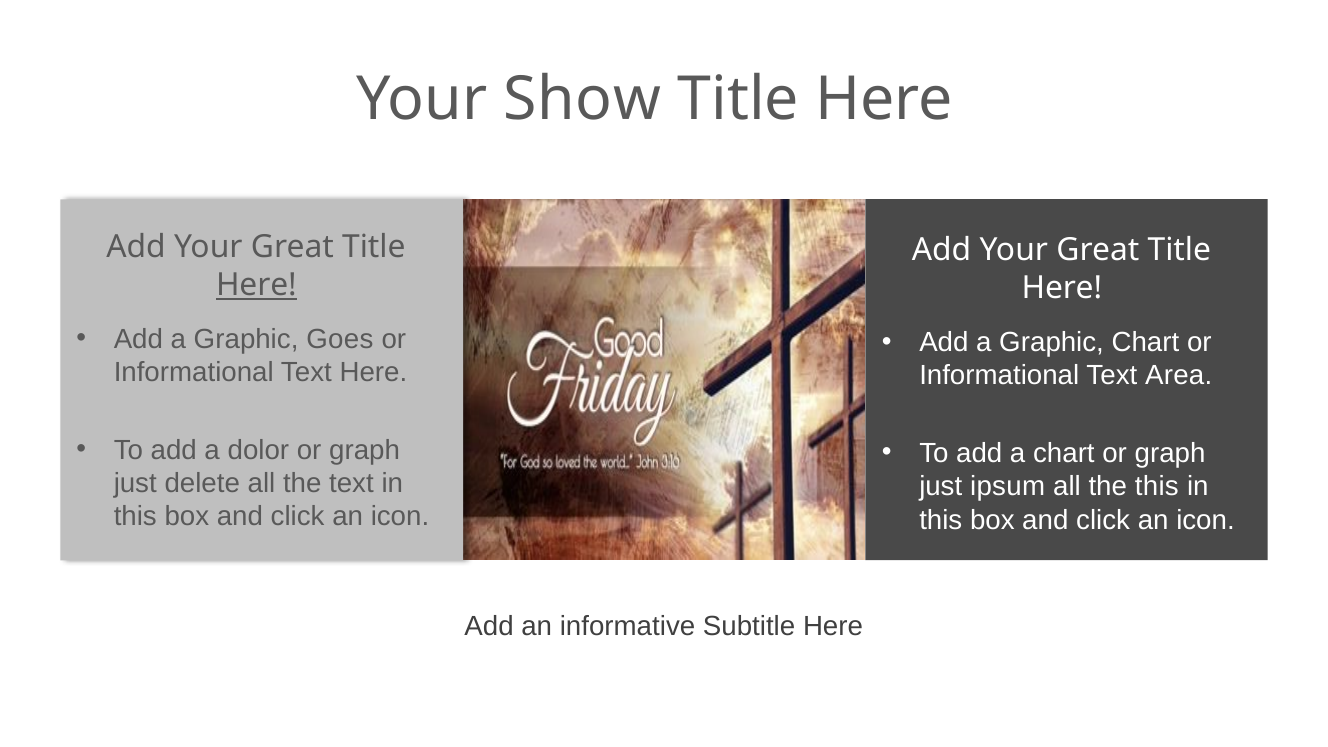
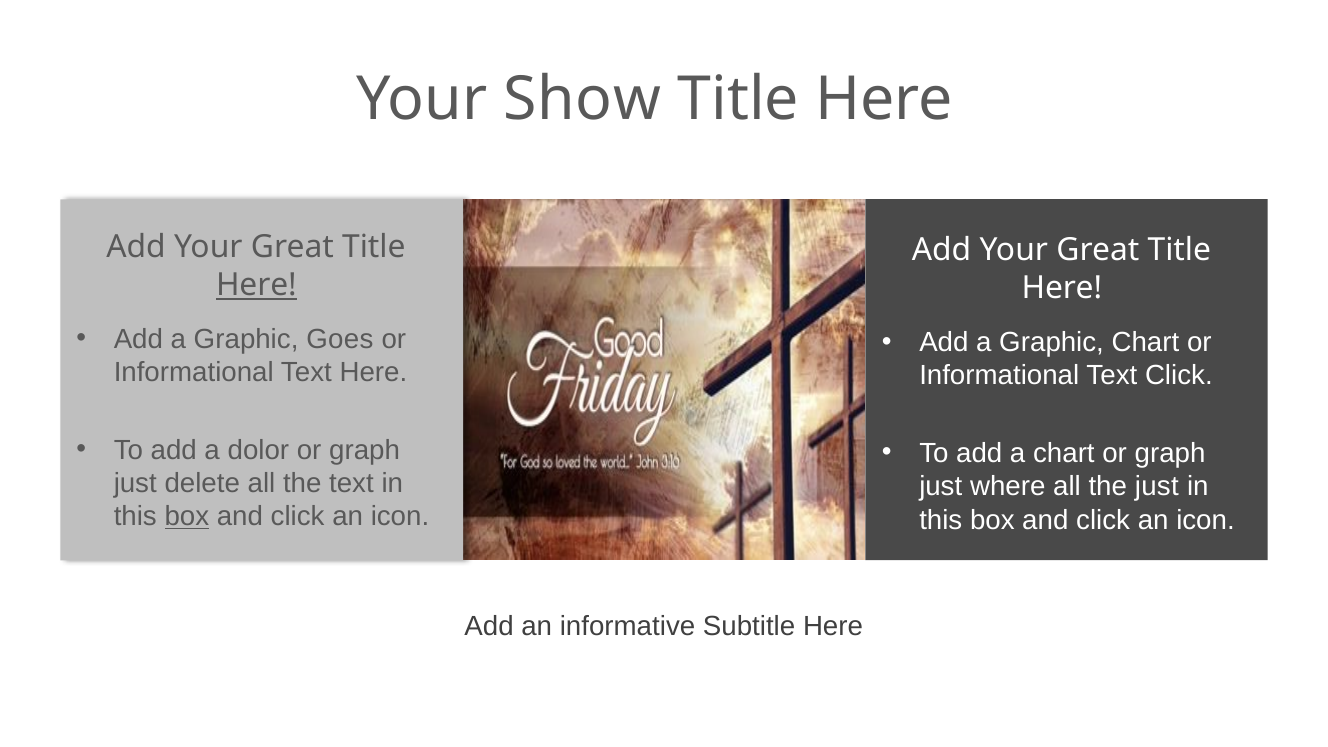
Text Area: Area -> Click
ipsum: ipsum -> where
the this: this -> just
box at (187, 517) underline: none -> present
